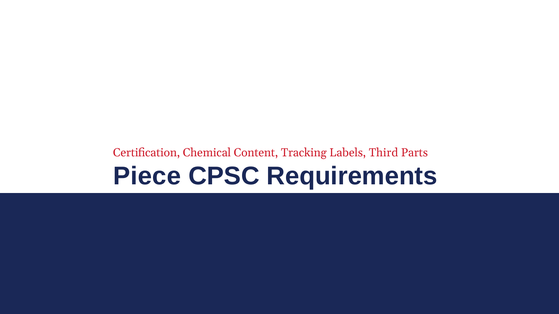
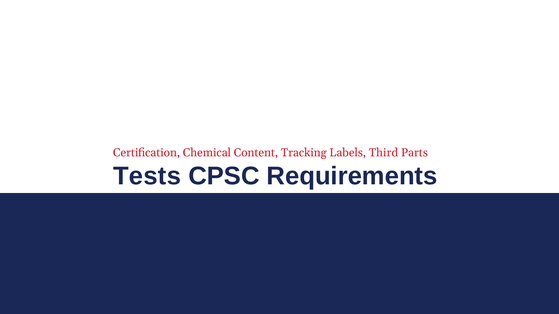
Piece: Piece -> Tests
